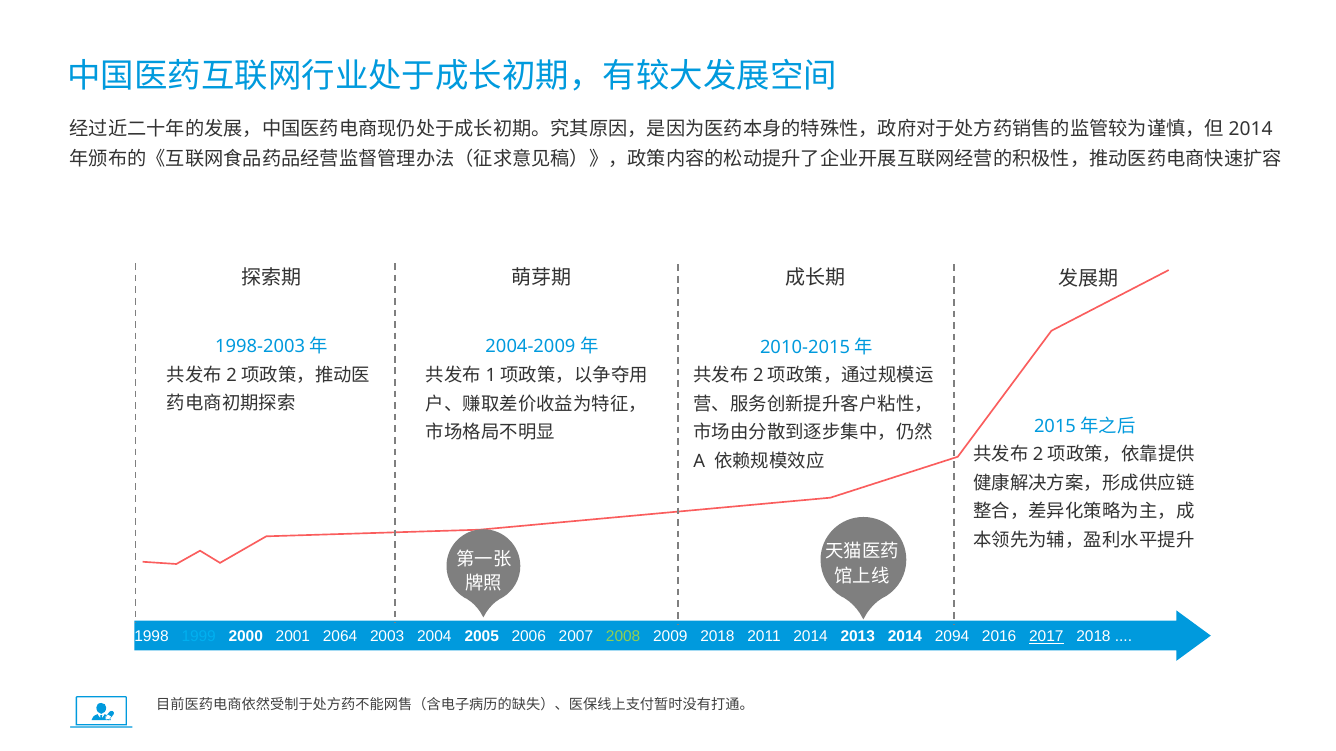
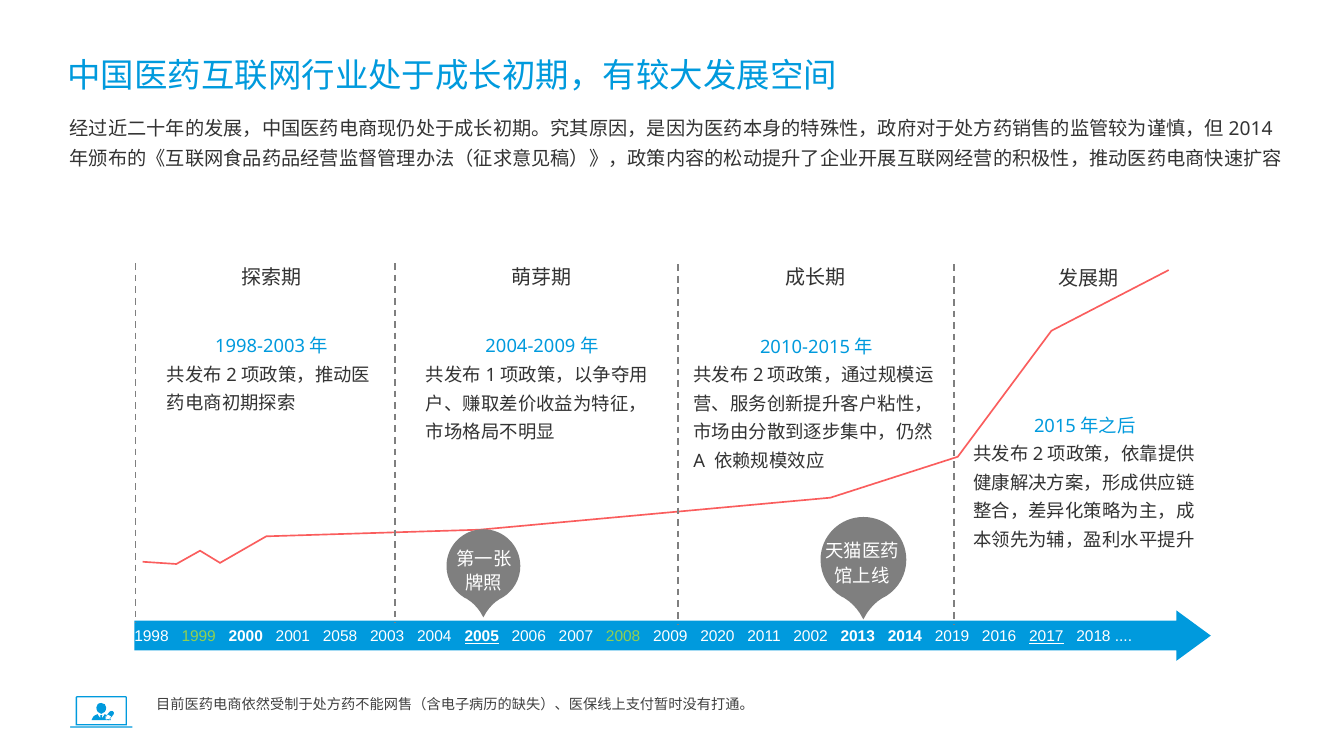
1999 colour: light blue -> light green
2064: 2064 -> 2058
2005 underline: none -> present
2009 2018: 2018 -> 2020
2011 2014: 2014 -> 2002
2094: 2094 -> 2019
